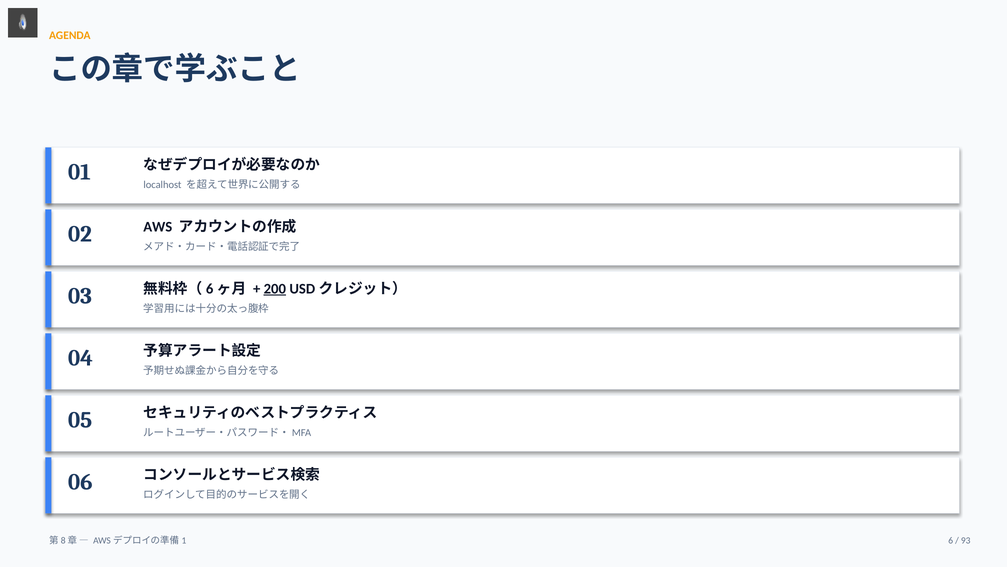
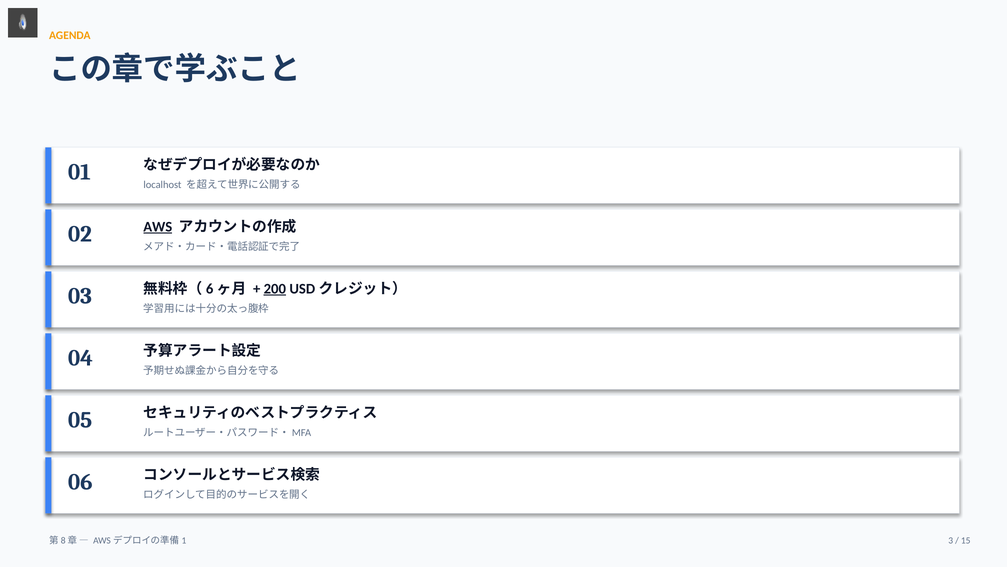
AWS underline: none -> present
6: 6 -> 3
93: 93 -> 15
